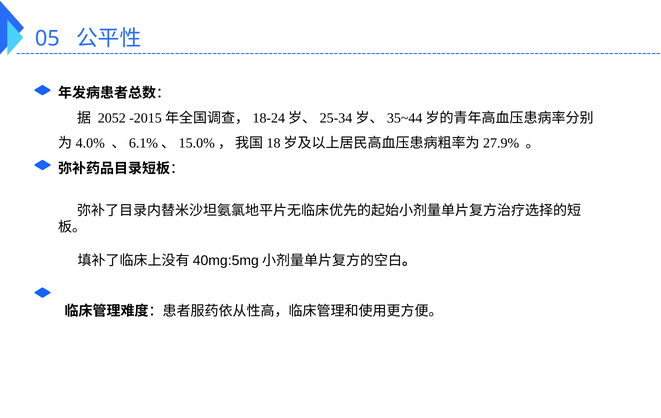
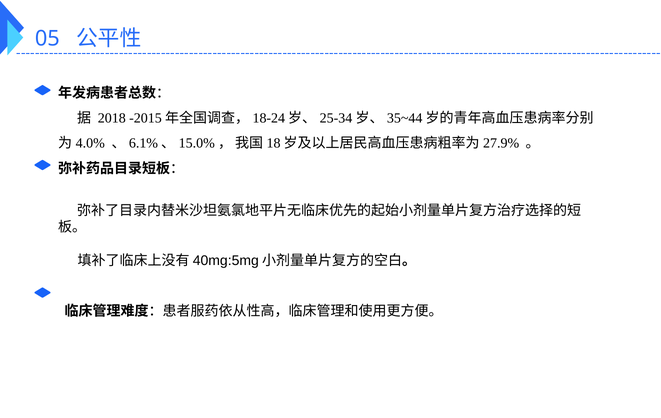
2052: 2052 -> 2018
